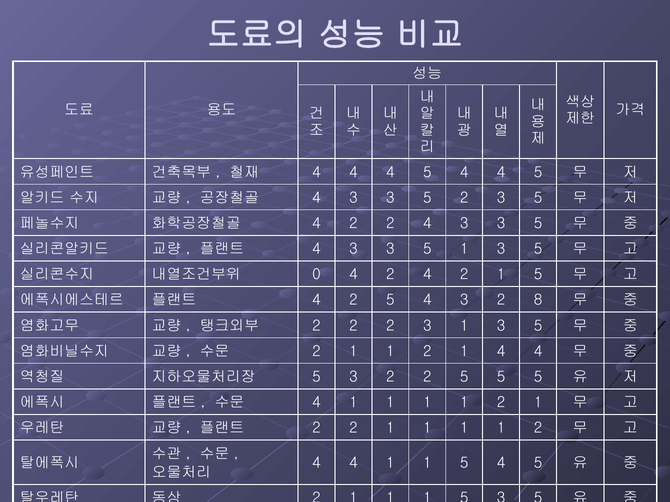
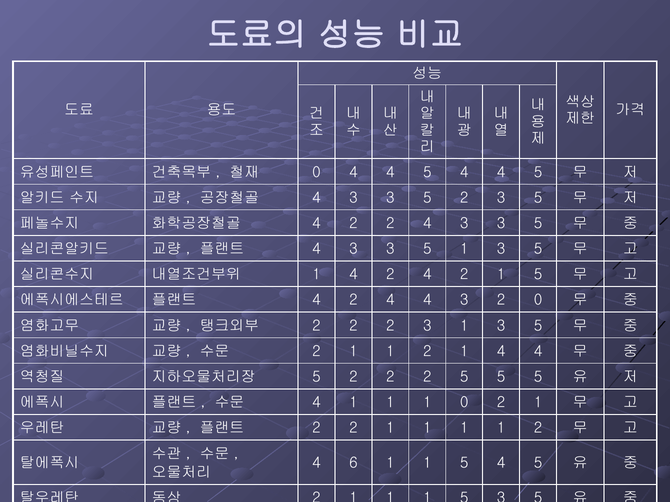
4 at (316, 172): 4 -> 0
0 at (316, 275): 0 -> 1
5 at (390, 300): 5 -> 4
2 8: 8 -> 0
3 at (353, 377): 3 -> 2
1 at (464, 403): 1 -> 0
4 at (353, 464): 4 -> 6
